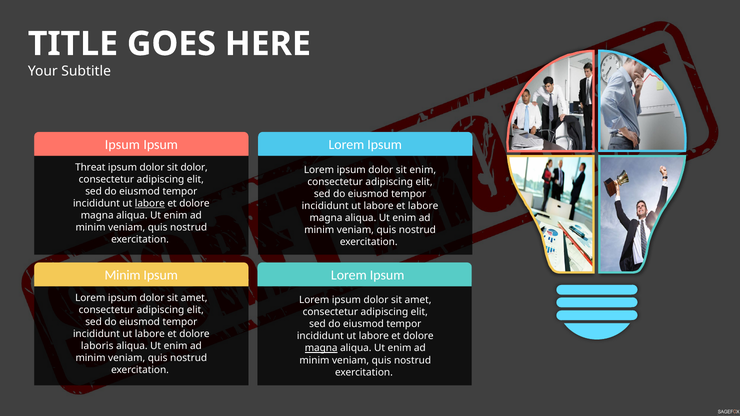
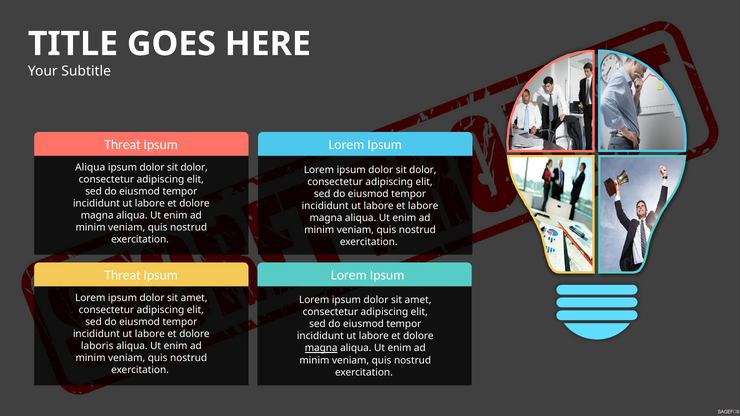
Ipsum at (122, 145): Ipsum -> Threat
Threat at (90, 167): Threat -> Aliqua
enim at (423, 170): enim -> dolor
labore at (150, 204) underline: present -> none
Minim at (123, 276): Minim -> Threat
